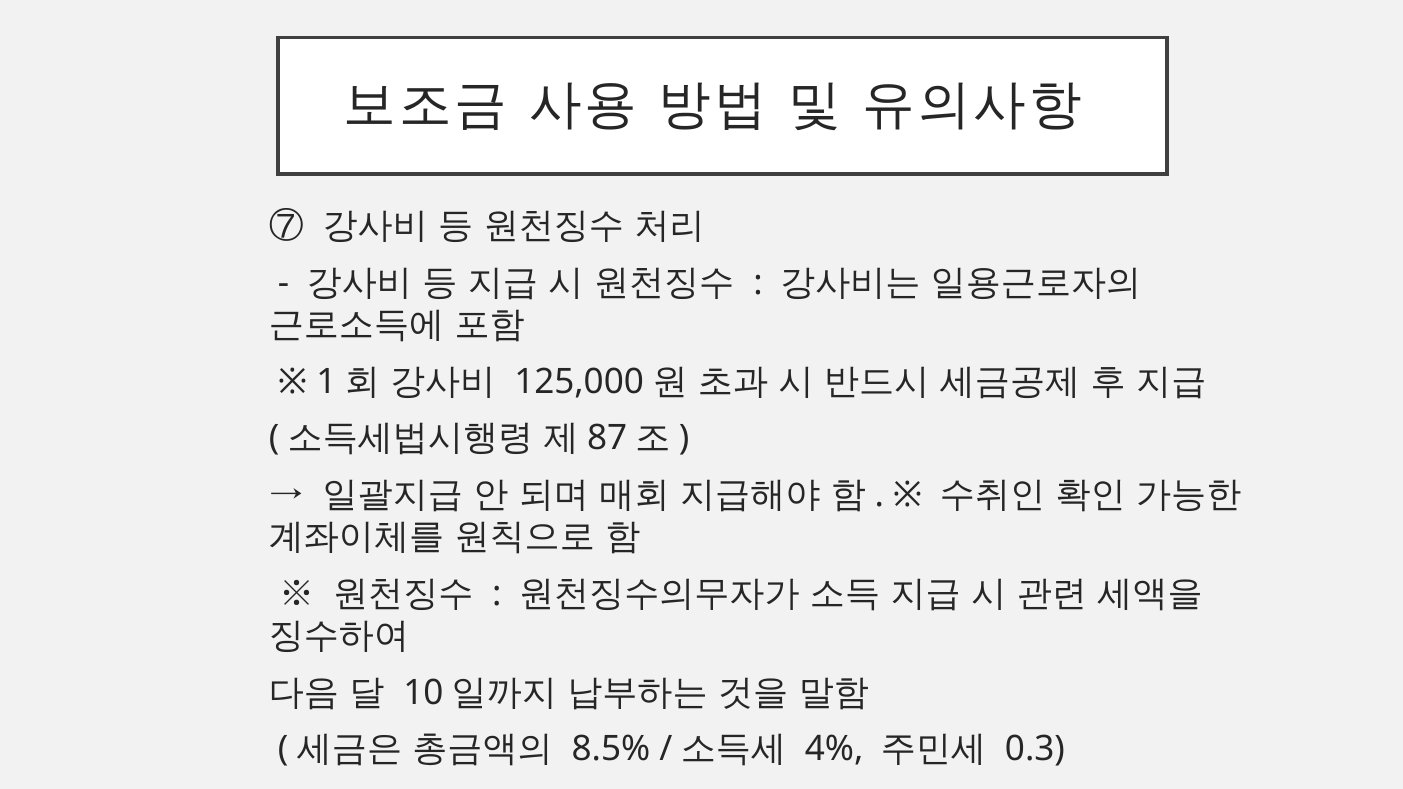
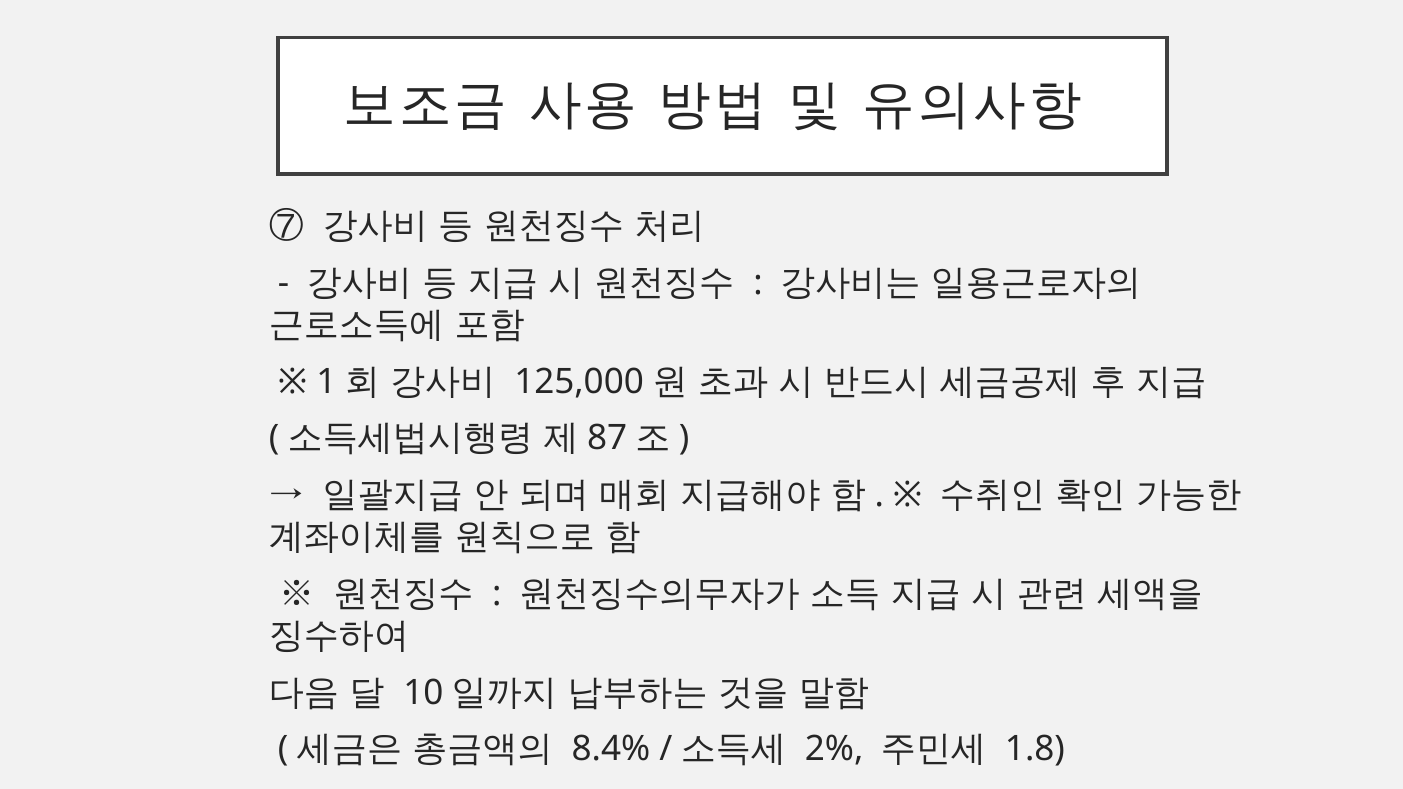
8.5%: 8.5% -> 8.4%
4%: 4% -> 2%
0.3: 0.3 -> 1.8
